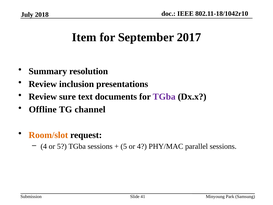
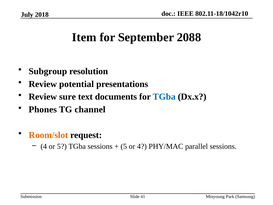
2017: 2017 -> 2088
Summary: Summary -> Subgroup
inclusion: inclusion -> potential
TGba at (164, 97) colour: purple -> blue
Offline: Offline -> Phones
